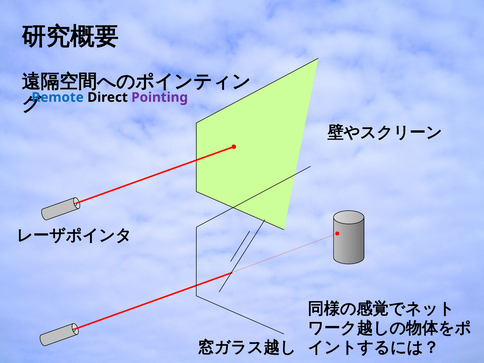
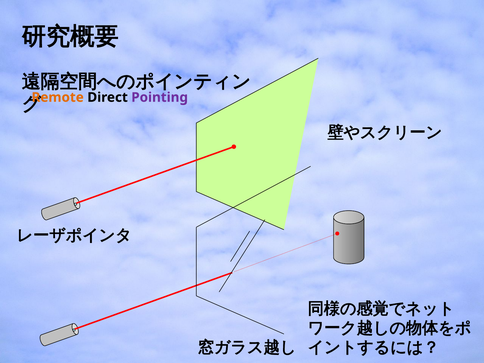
Remote colour: blue -> orange
